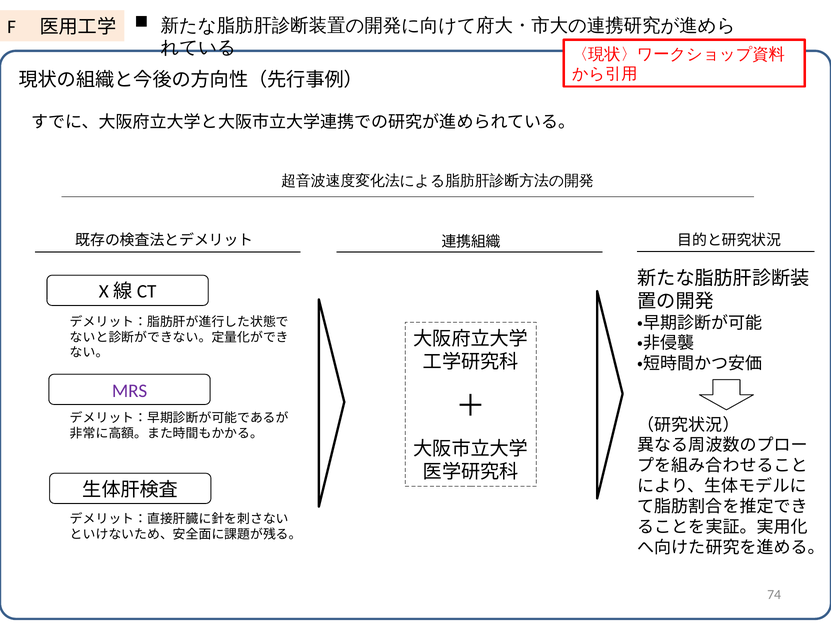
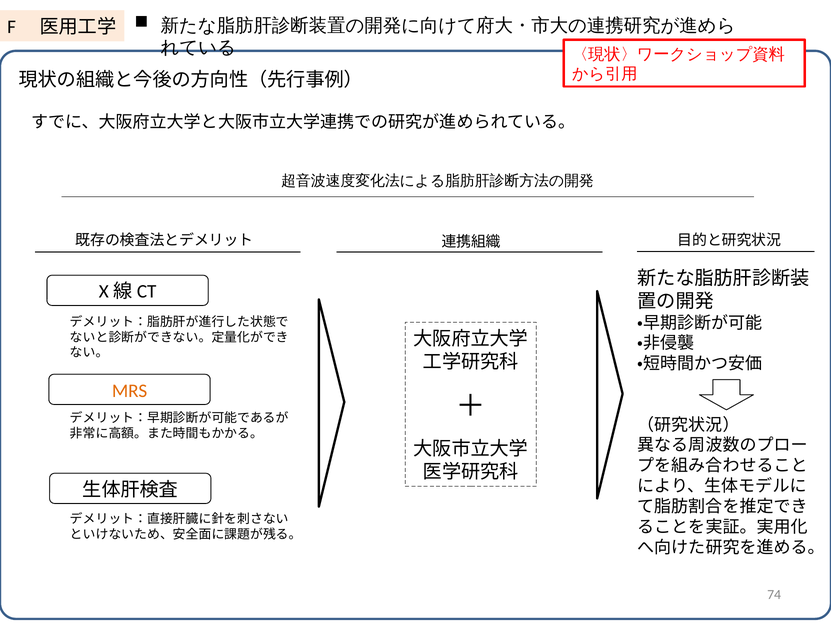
MRS colour: purple -> orange
